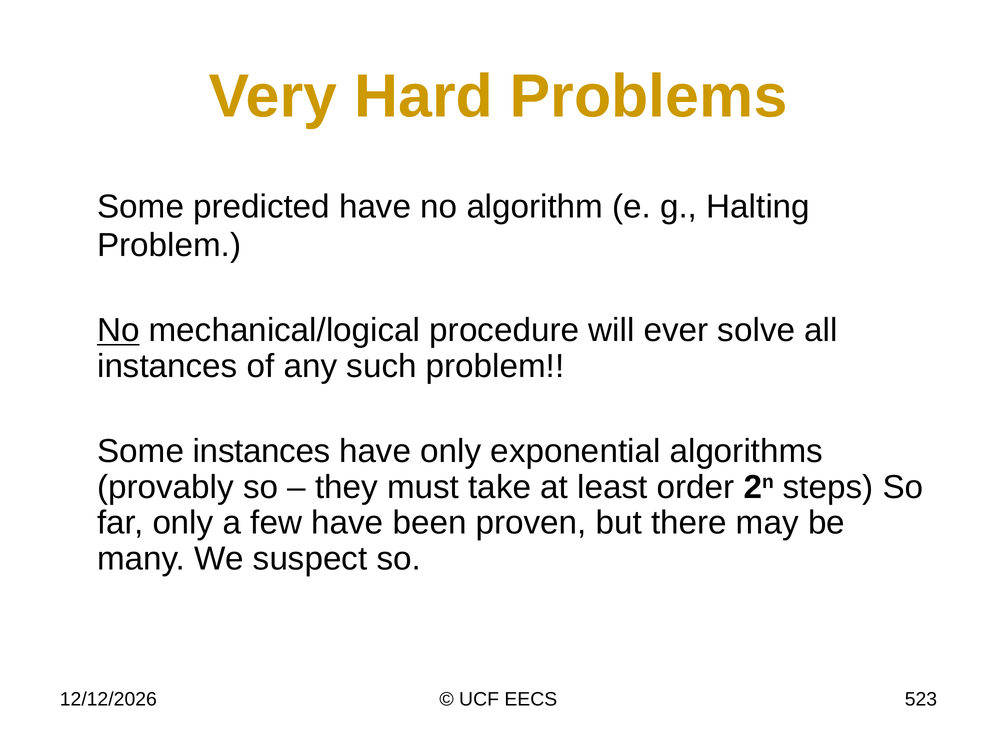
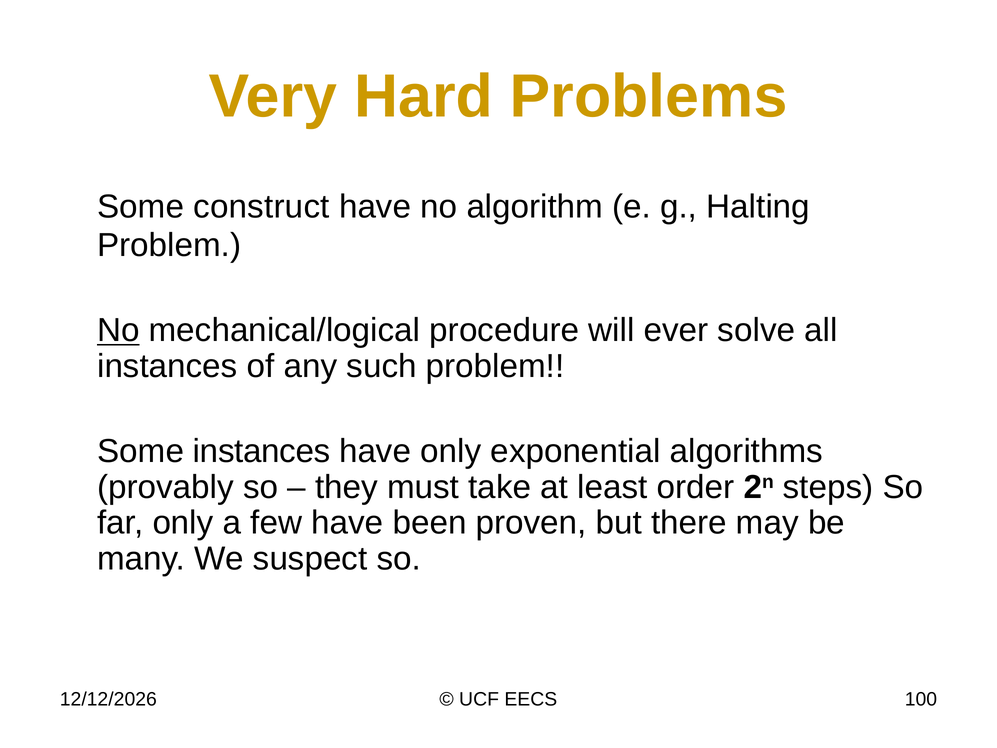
predicted: predicted -> construct
523: 523 -> 100
